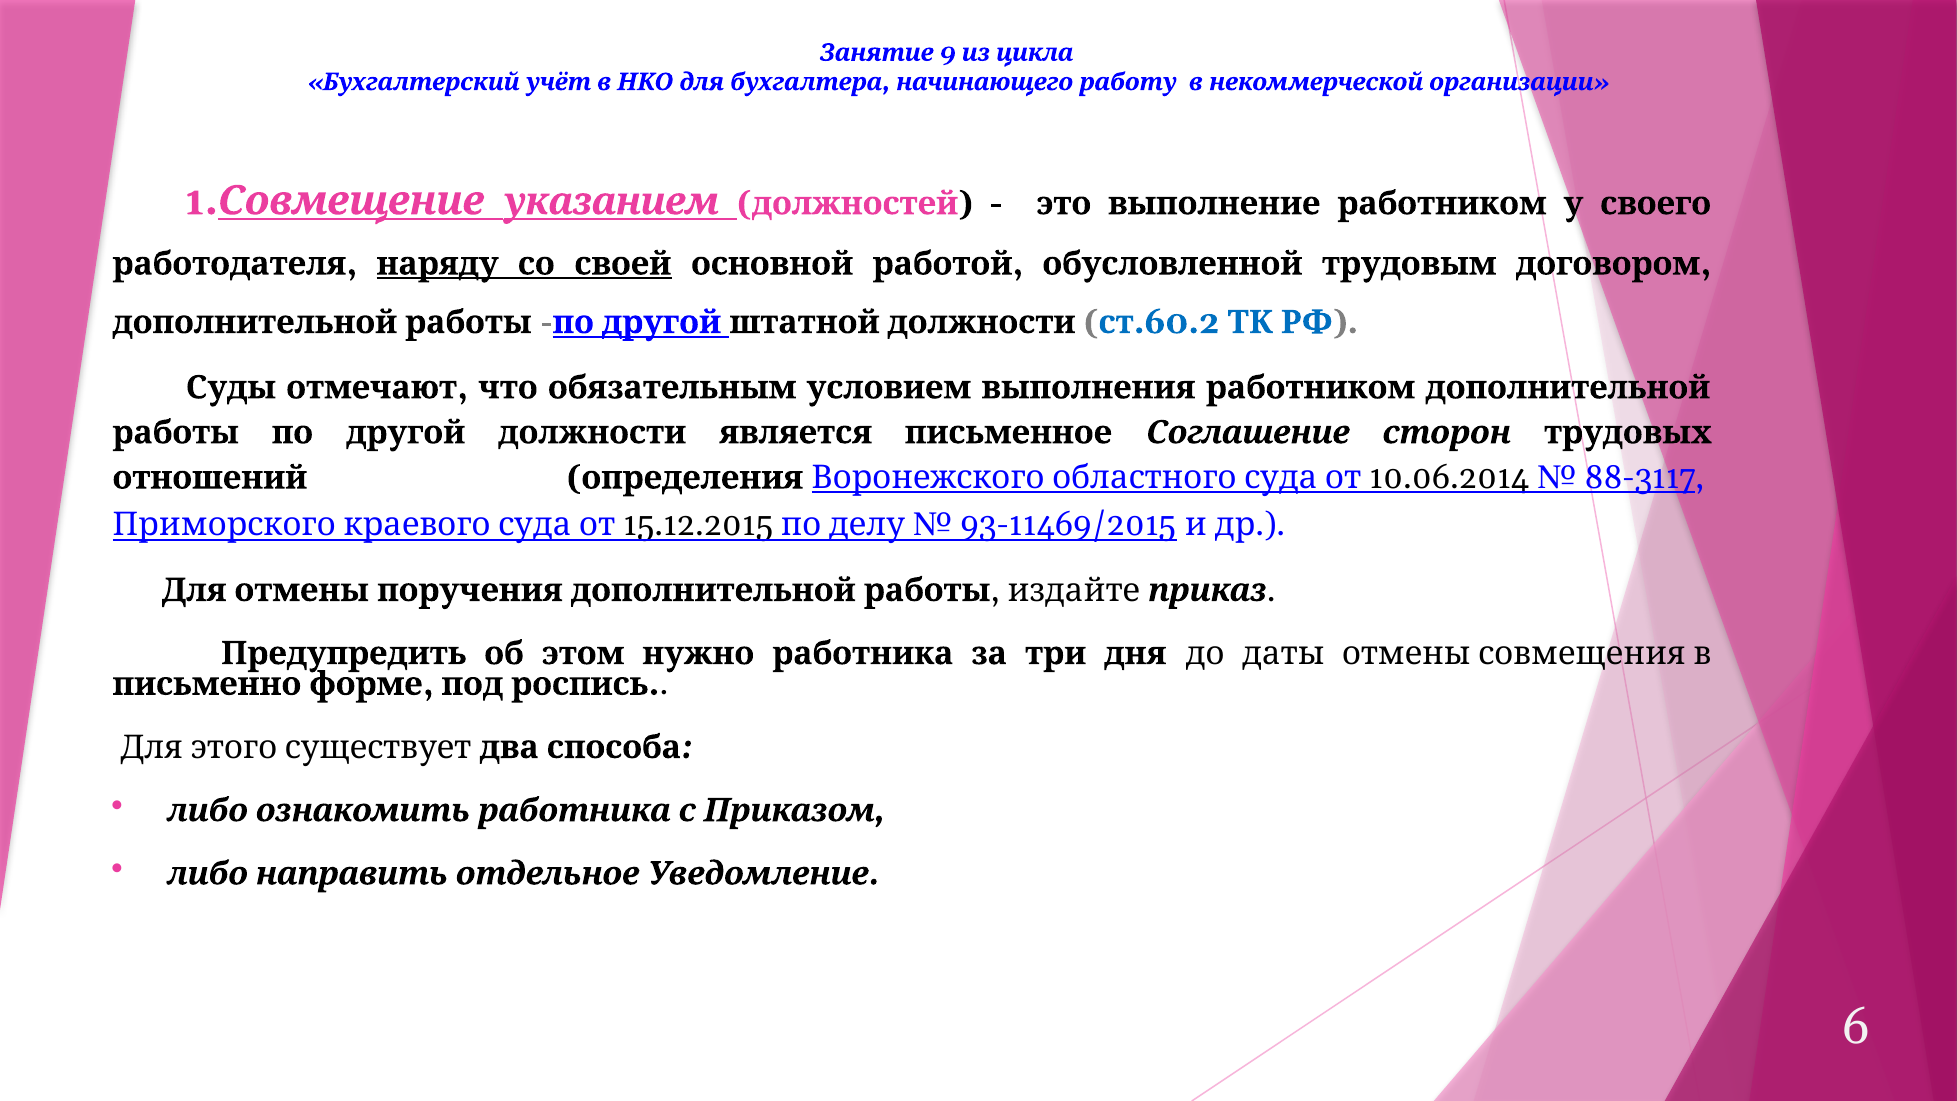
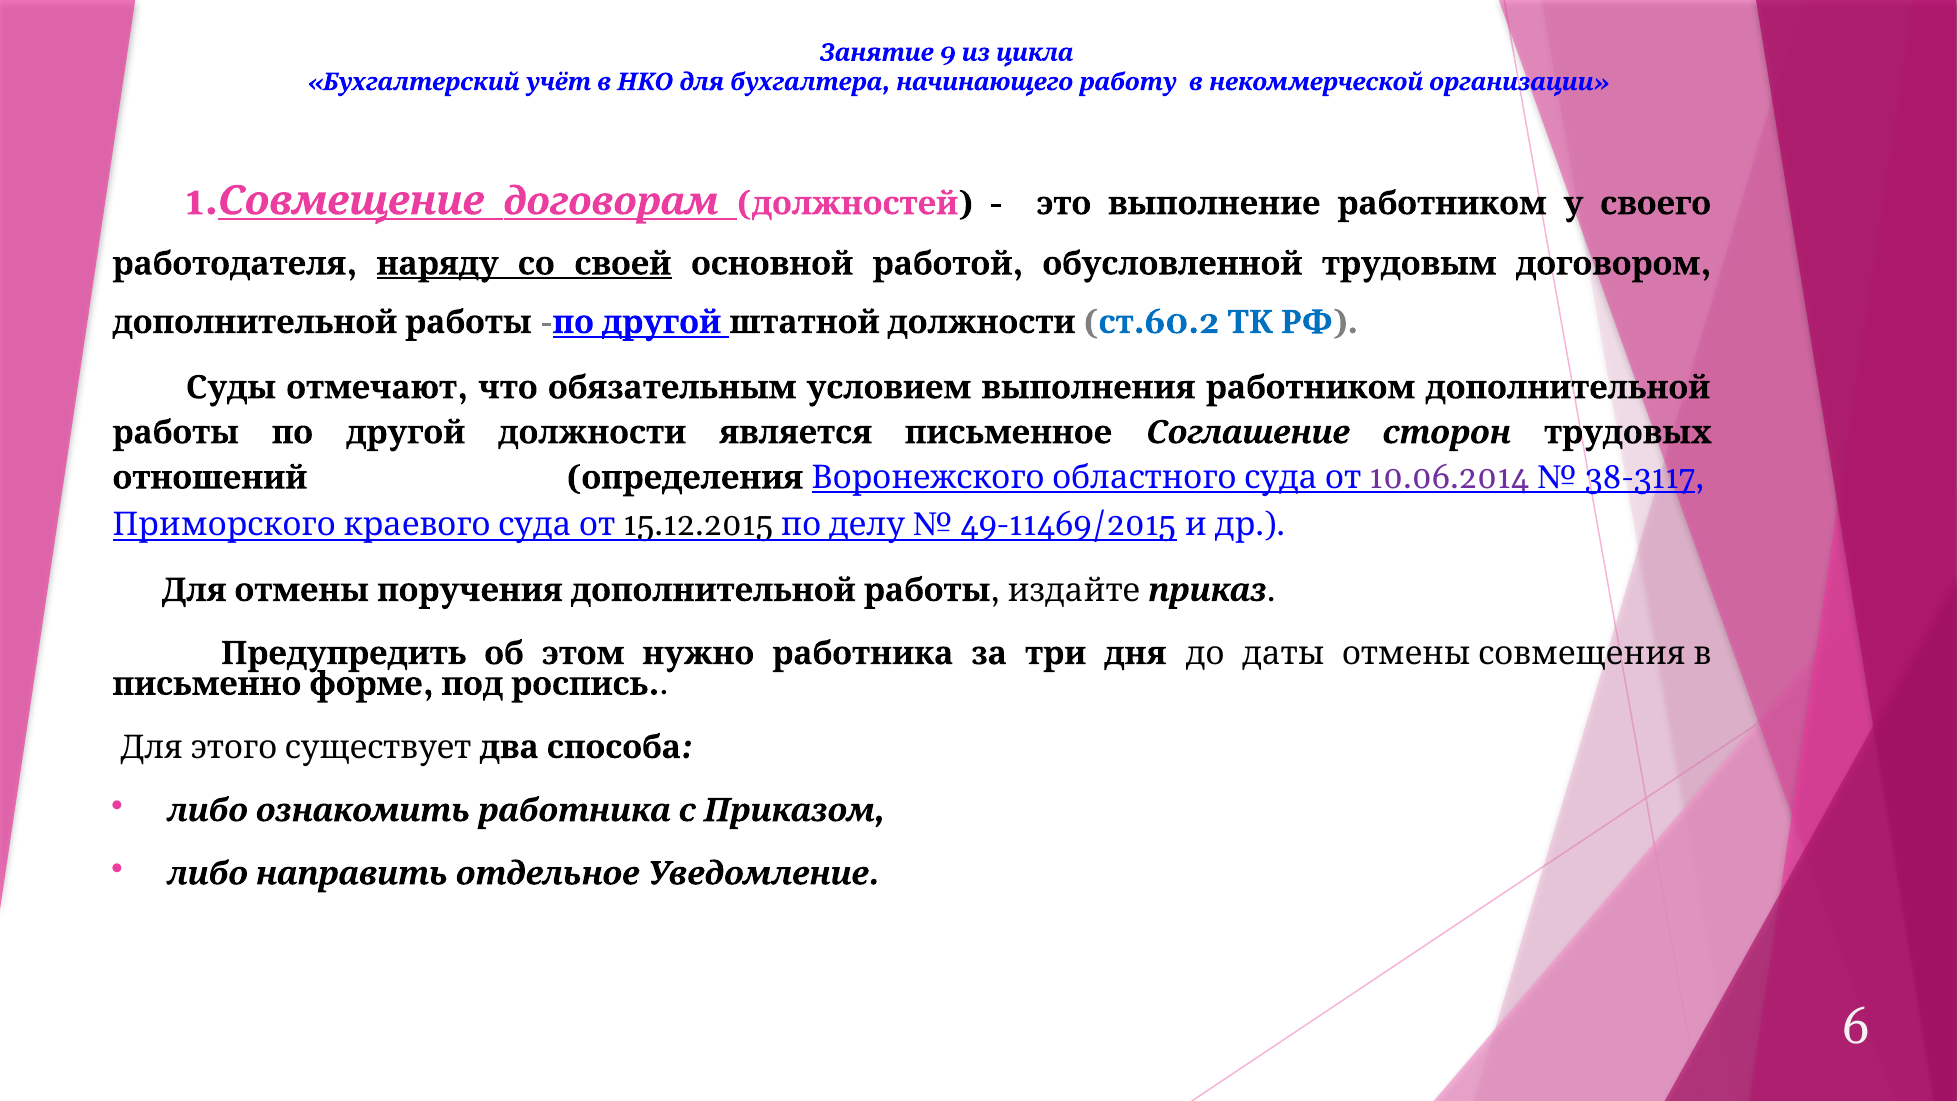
указанием: указанием -> договорам
10.06.2014 colour: black -> purple
88-3117: 88-3117 -> 38-3117
93-11469/2015: 93-11469/2015 -> 49-11469/2015
